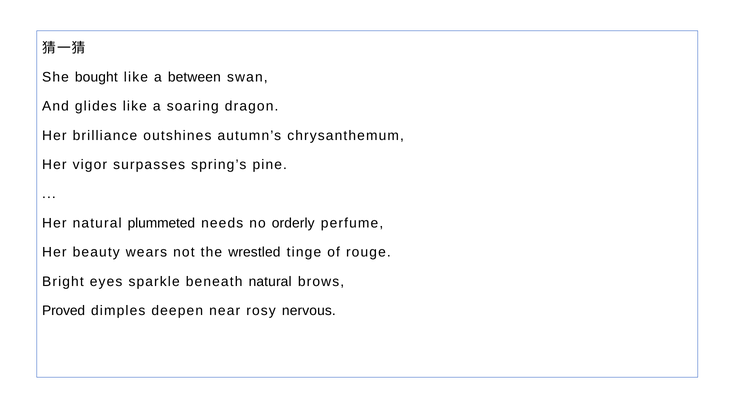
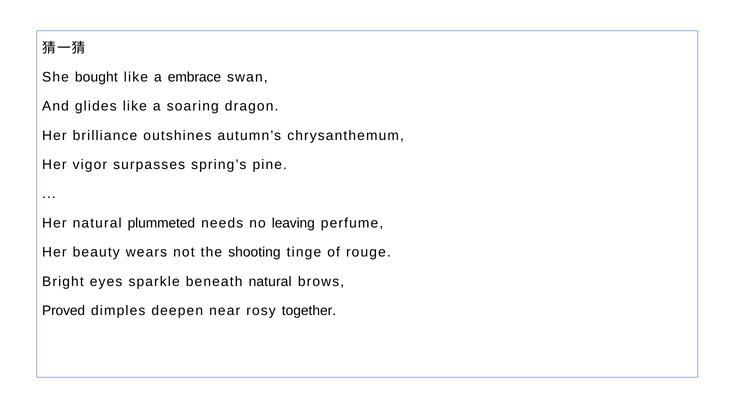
between: between -> embrace
orderly: orderly -> leaving
wrestled: wrestled -> shooting
nervous: nervous -> together
